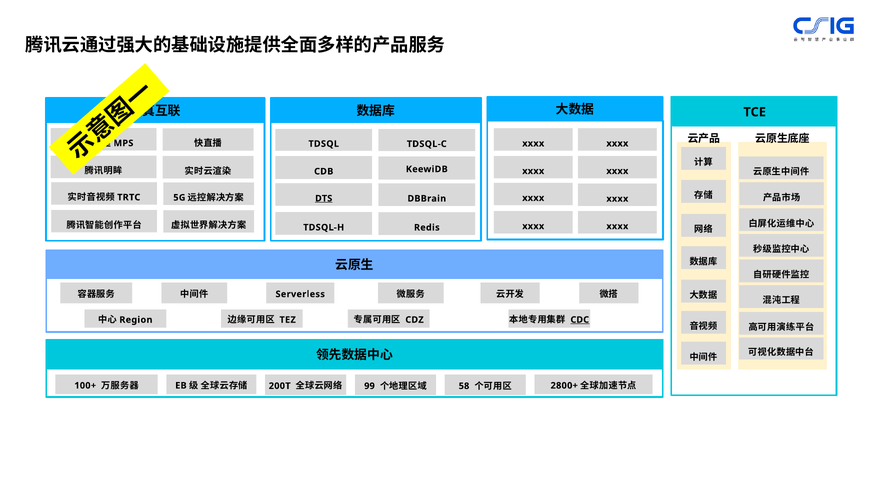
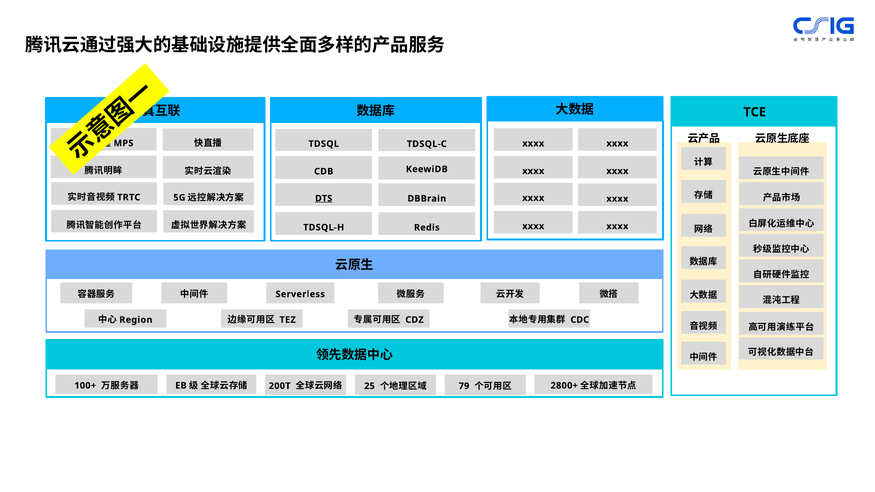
CDC underline: present -> none
99: 99 -> 25
58: 58 -> 79
